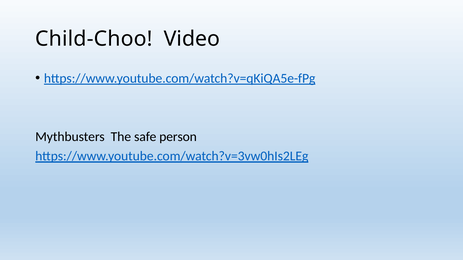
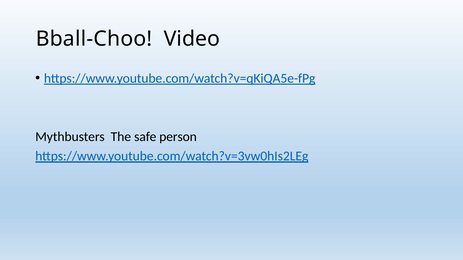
Child-Choo: Child-Choo -> Bball-Choo
